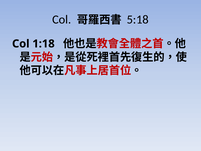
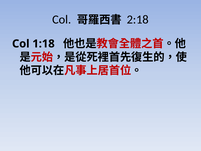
5:18: 5:18 -> 2:18
